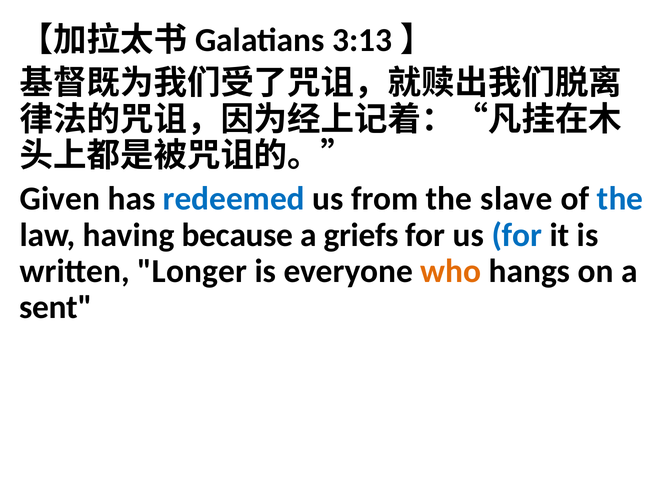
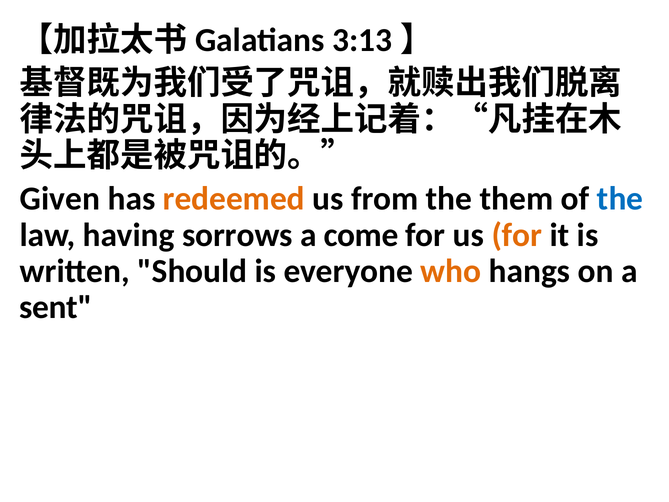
redeemed colour: blue -> orange
slave: slave -> them
because: because -> sorrows
griefs: griefs -> come
for at (517, 235) colour: blue -> orange
Longer: Longer -> Should
